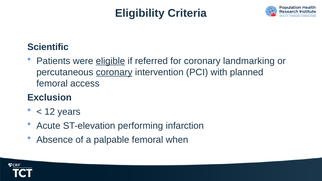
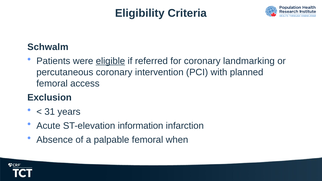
Scientific: Scientific -> Schwalm
coronary at (114, 72) underline: present -> none
12: 12 -> 31
performing: performing -> information
